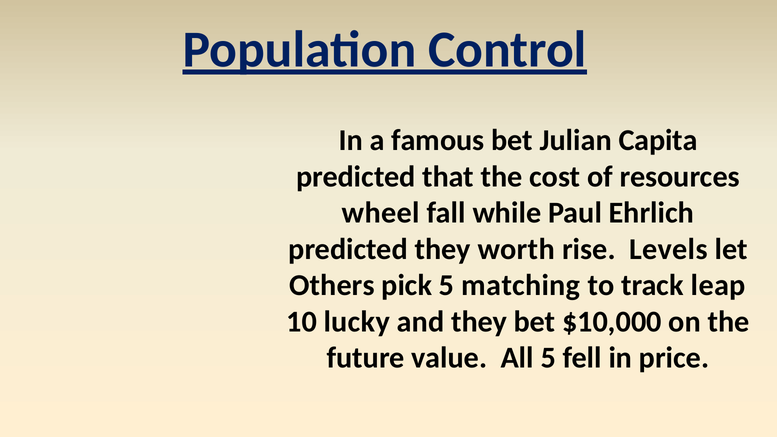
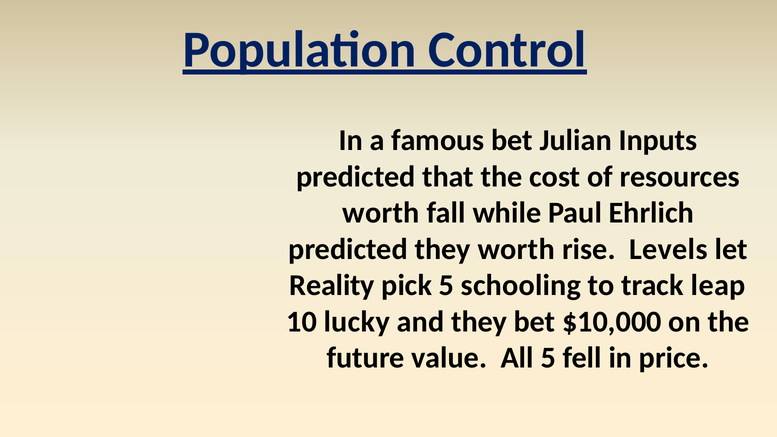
Capita: Capita -> Inputs
wheel at (381, 213): wheel -> worth
Others: Others -> Reality
matching: matching -> schooling
